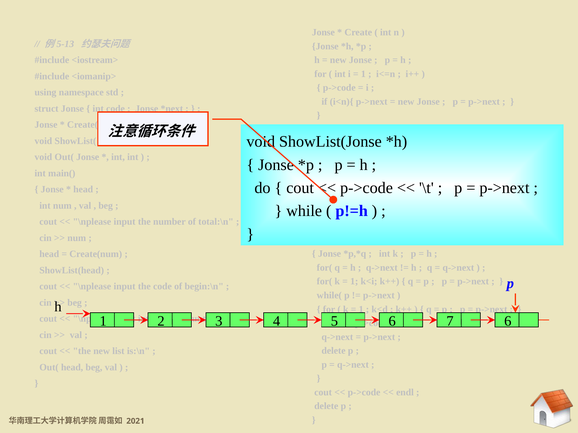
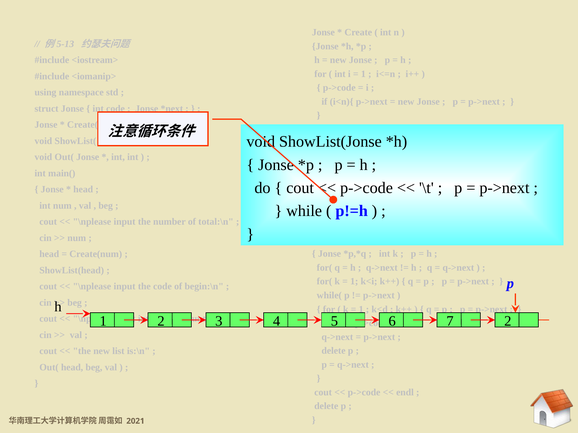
7 6: 6 -> 2
